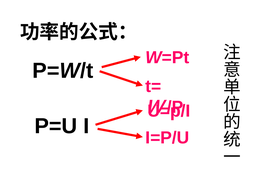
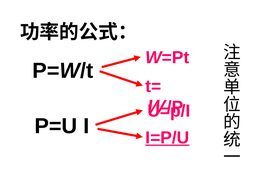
I=P/U underline: none -> present
